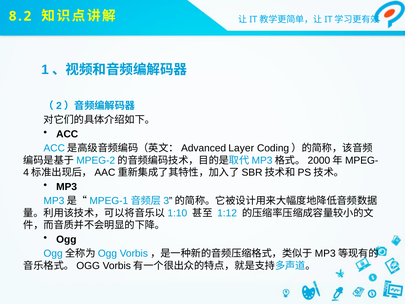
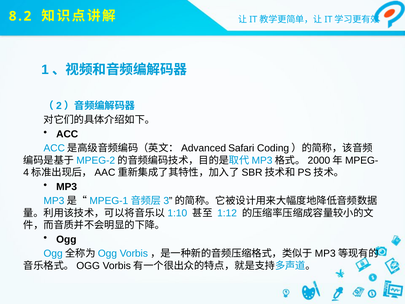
Layer: Layer -> Safari
